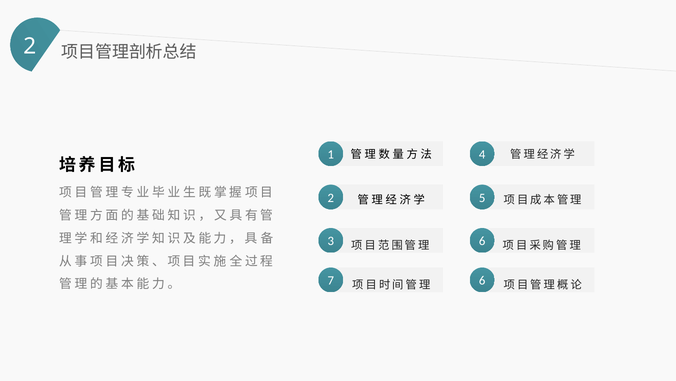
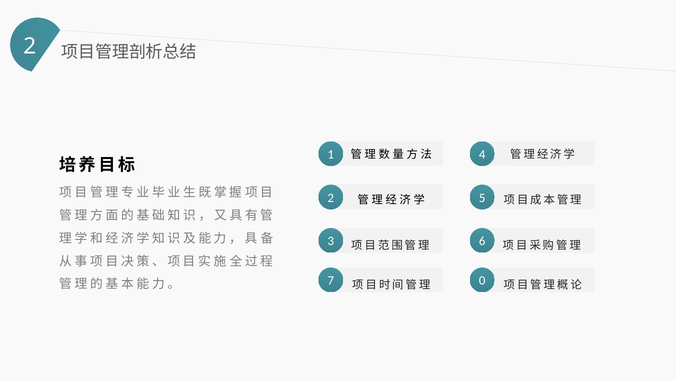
7 6: 6 -> 0
